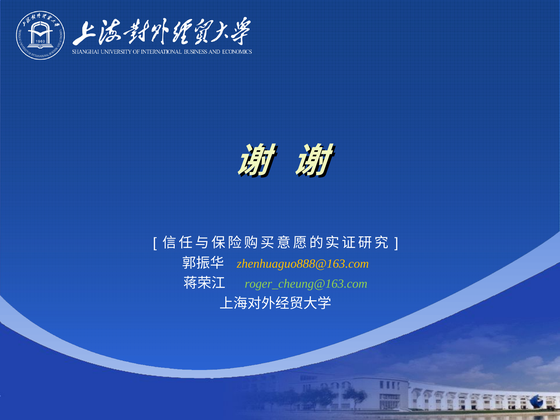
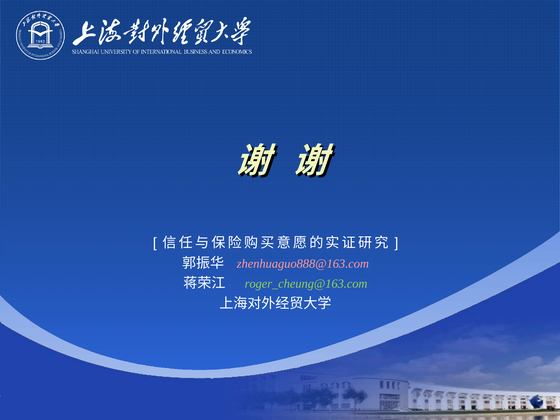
zhenhuaguo888@163.com colour: yellow -> pink
